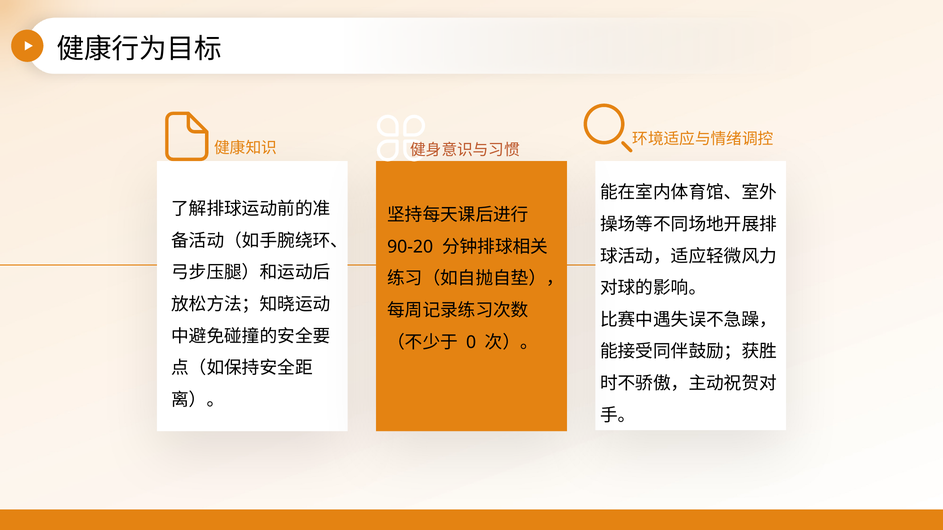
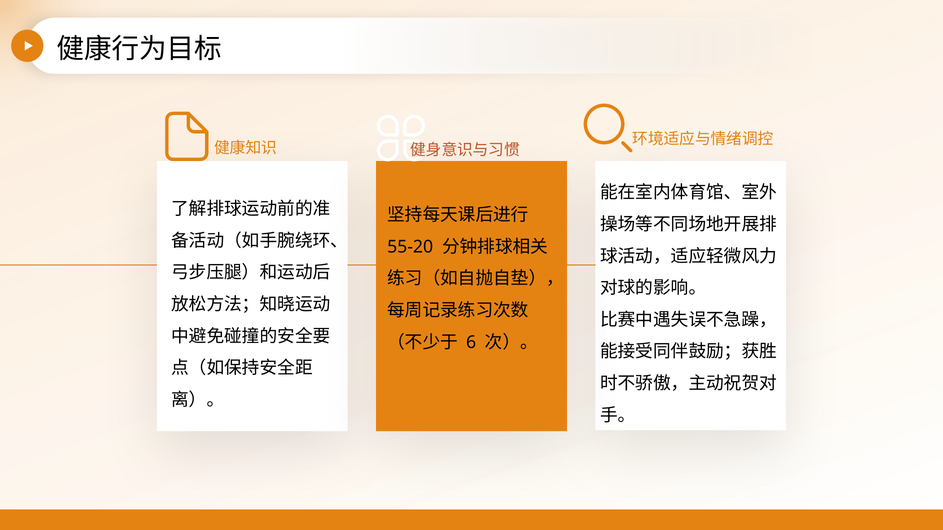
90-20: 90-20 -> 55-20
0: 0 -> 6
